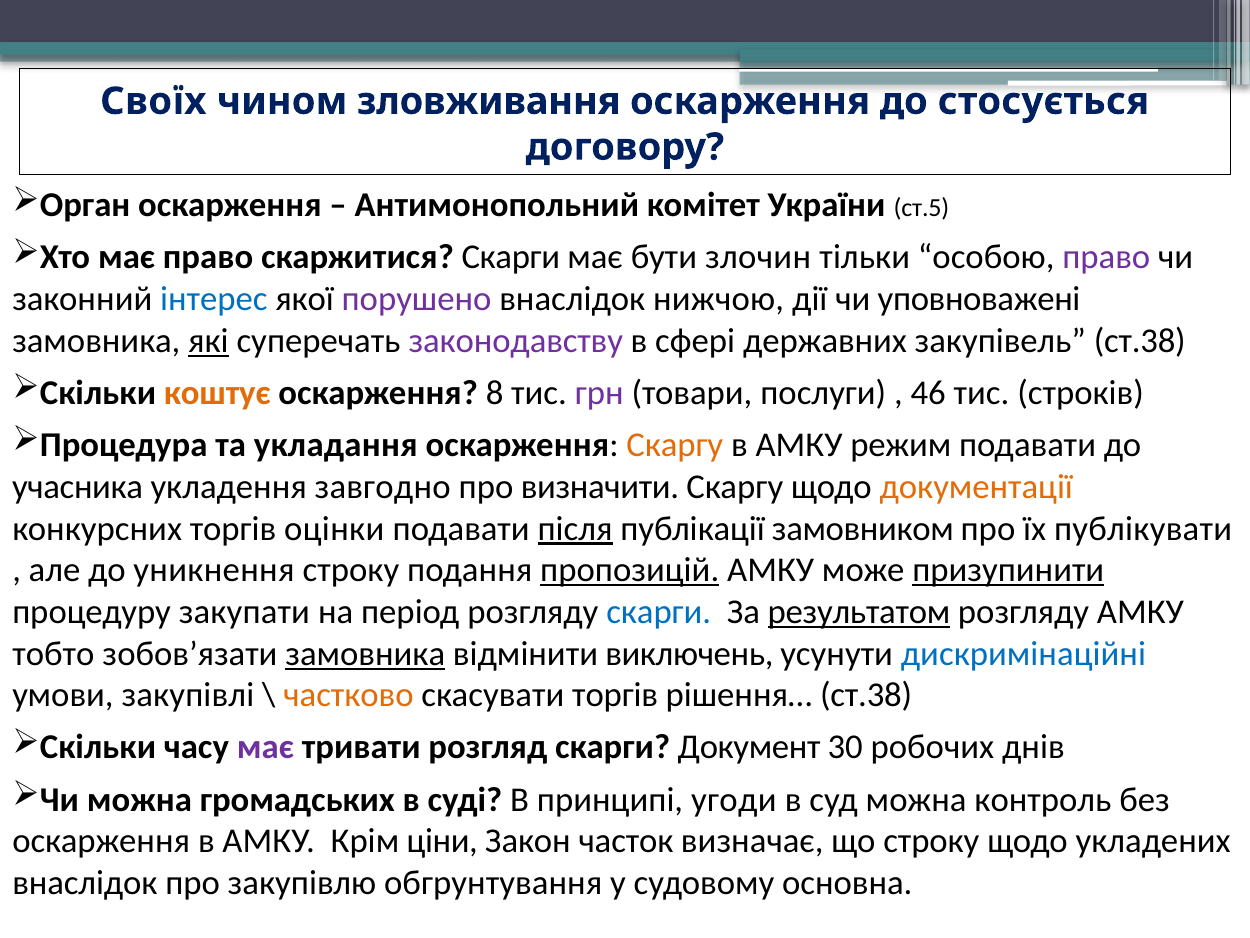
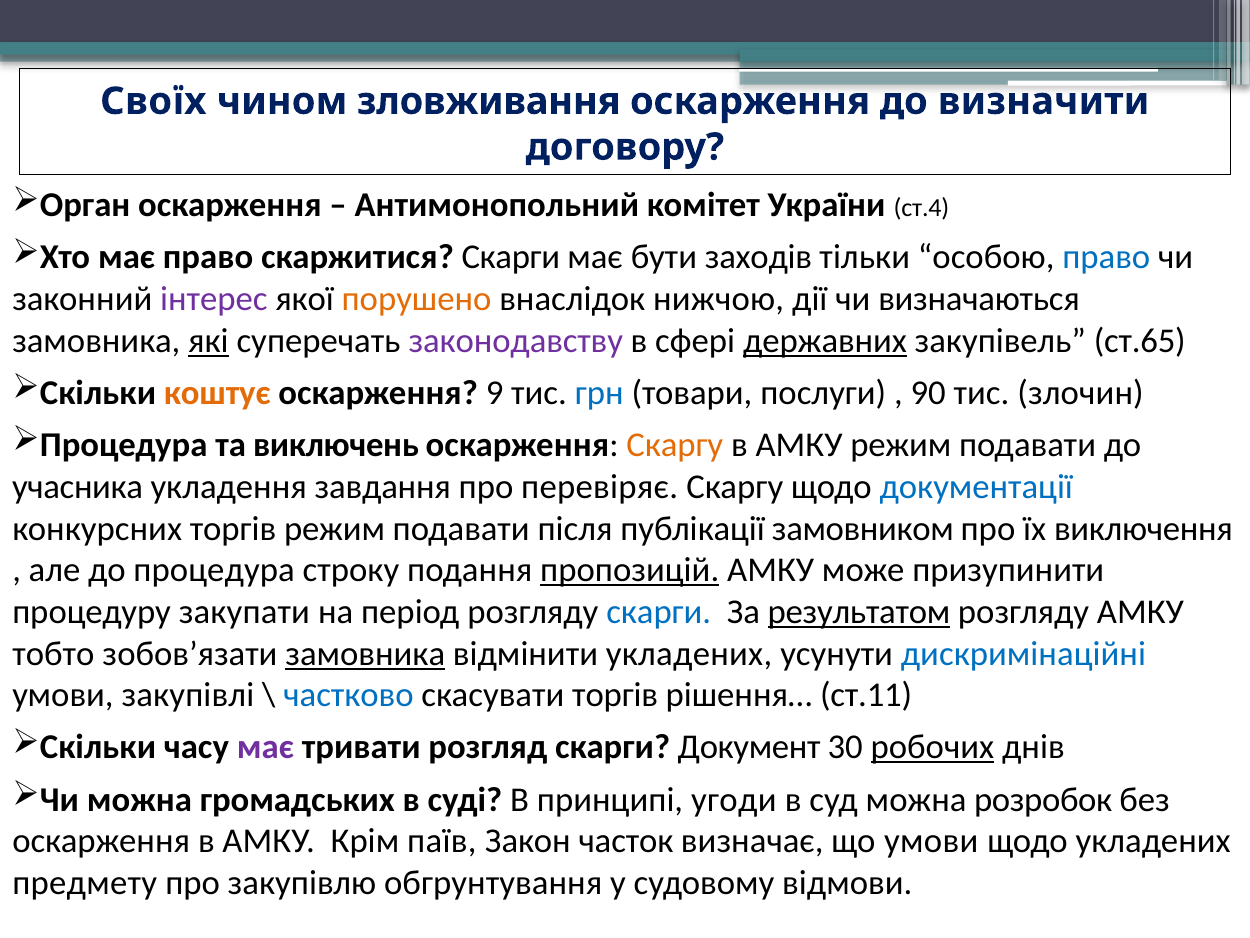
стосується: стосується -> визначити
ст.5: ст.5 -> ст.4
злочин: злочин -> заходів
право at (1106, 257) colour: purple -> blue
інтерес colour: blue -> purple
порушено colour: purple -> orange
уповноважені: уповноважені -> визначаються
державних underline: none -> present
закупівель ст.38: ст.38 -> ст.65
8: 8 -> 9
грн colour: purple -> blue
46: 46 -> 90
строків: строків -> злочин
укладання: укладання -> виключень
завгодно: завгодно -> завдання
визначити: визначити -> перевіряє
документації colour: orange -> blue
торгів оцінки: оцінки -> режим
після underline: present -> none
публікувати: публікувати -> виключення
до уникнення: уникнення -> процедура
призупинити underline: present -> none
відмінити виключень: виключень -> укладених
частково colour: orange -> blue
рішення… ст.38: ст.38 -> ст.11
робочих underline: none -> present
контроль: контроль -> розробок
ціни: ціни -> паїв
що строку: строку -> умови
внаслідок at (85, 883): внаслідок -> предмету
основна: основна -> відмови
